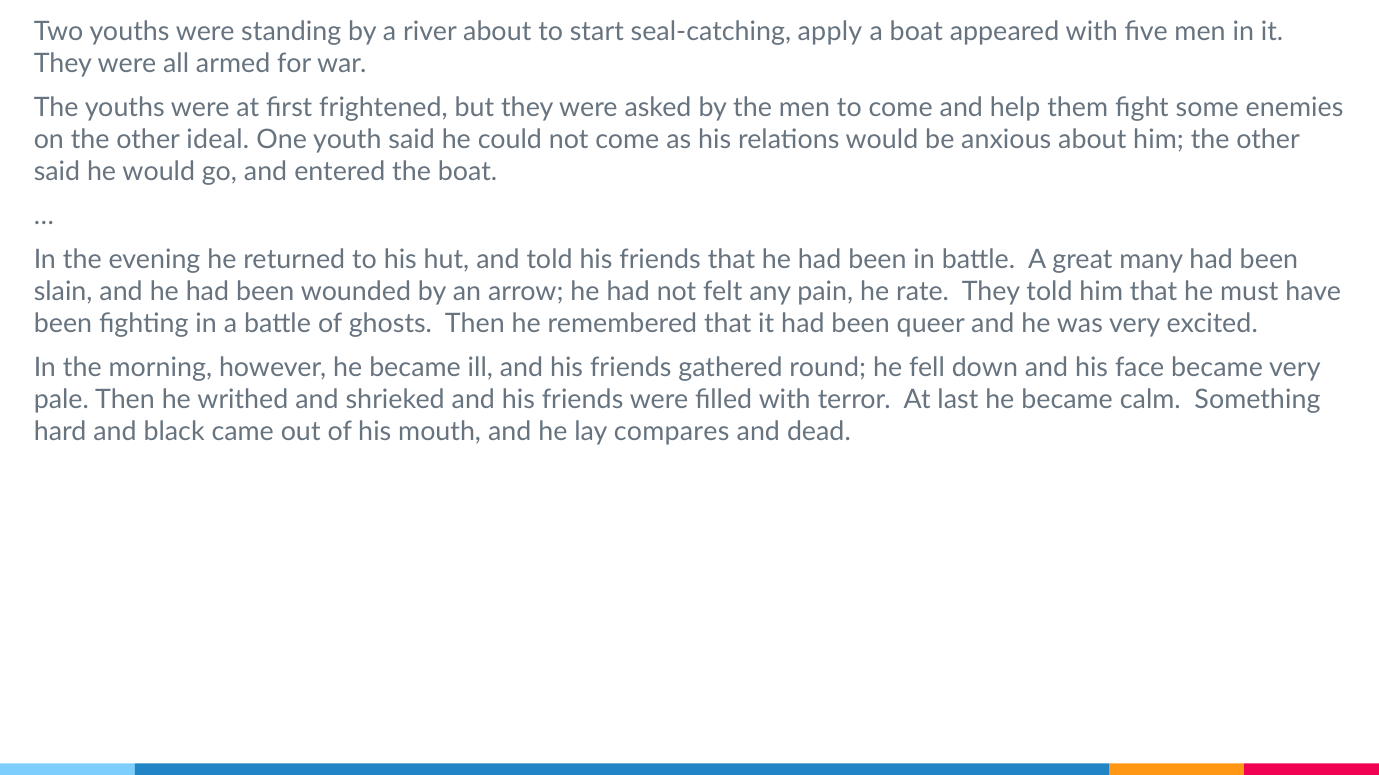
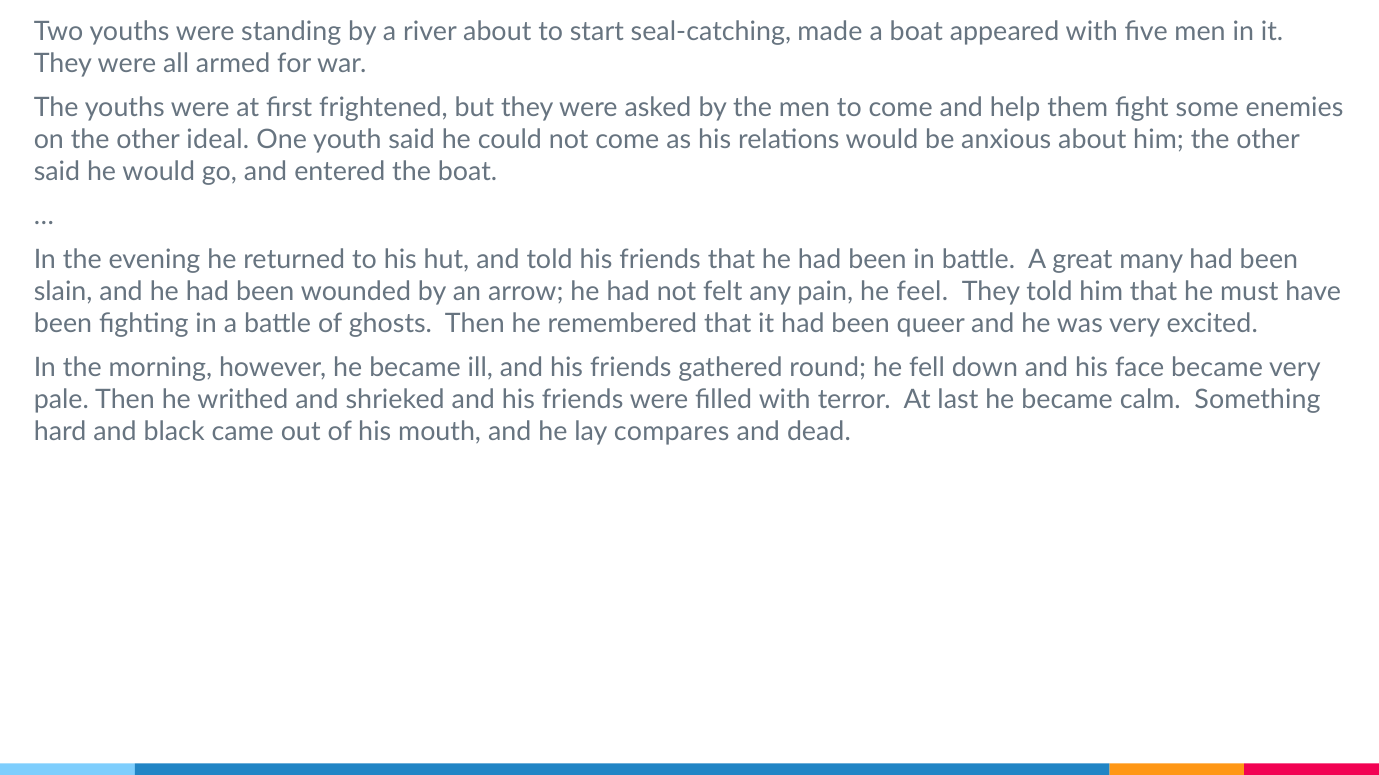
apply: apply -> made
rate: rate -> feel
